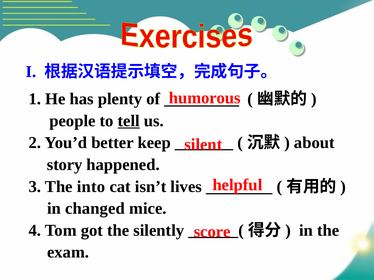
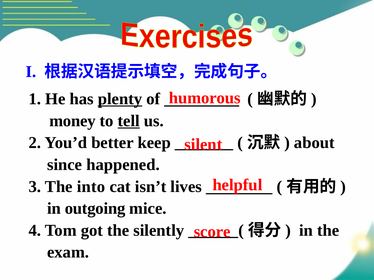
plenty underline: none -> present
people: people -> money
story: story -> since
changed: changed -> outgoing
